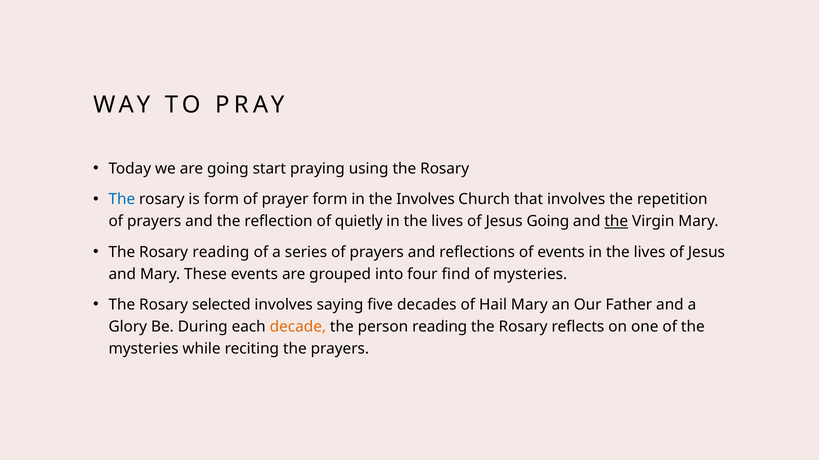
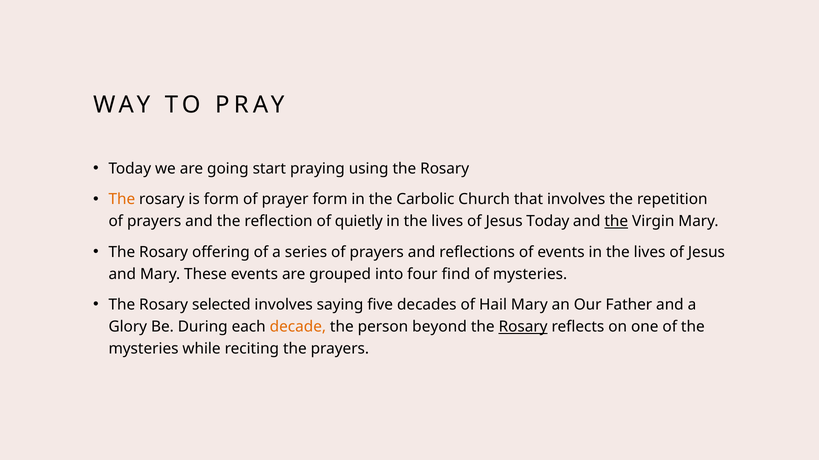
The at (122, 200) colour: blue -> orange
the Involves: Involves -> Carbolic
Jesus Going: Going -> Today
Rosary reading: reading -> offering
person reading: reading -> beyond
Rosary at (523, 327) underline: none -> present
